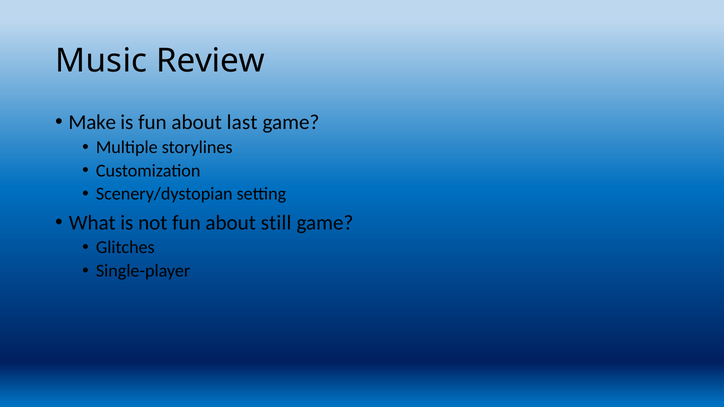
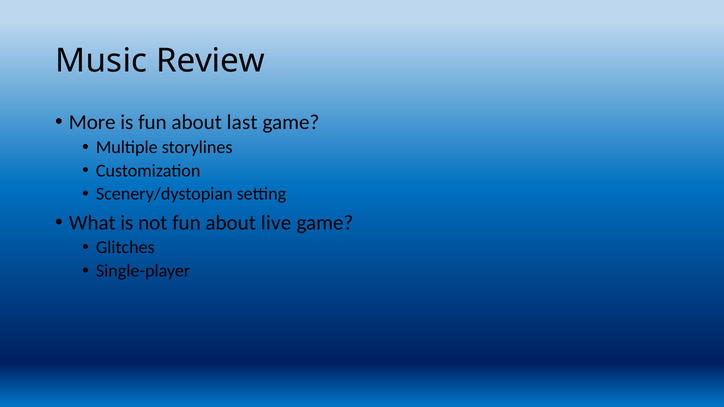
Make: Make -> More
still: still -> live
